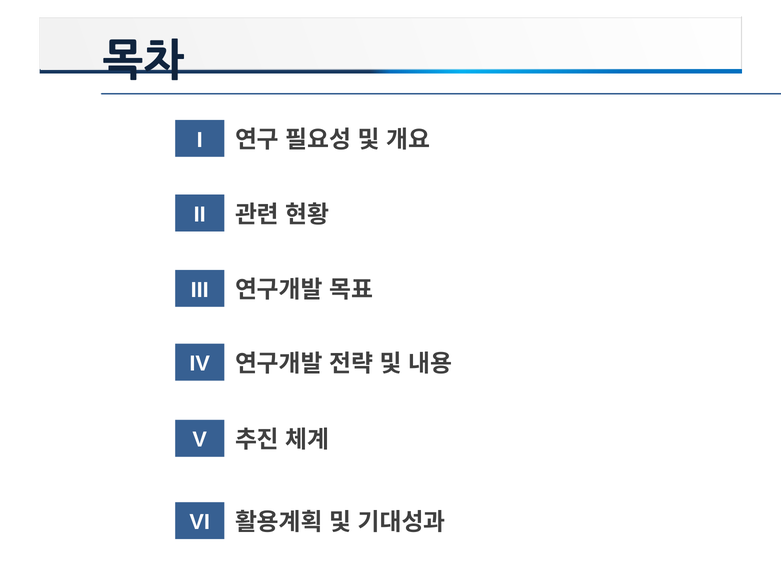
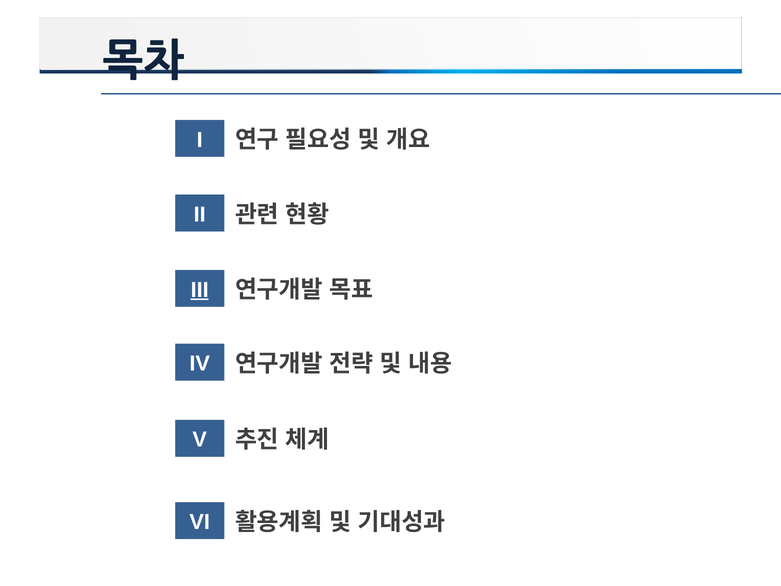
III underline: none -> present
